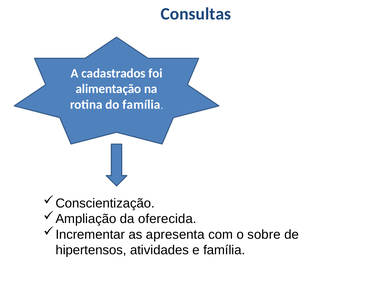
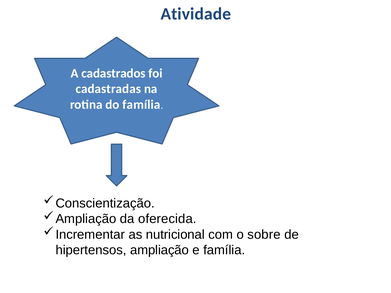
Consultas: Consultas -> Atividade
alimentação: alimentação -> cadastradas
apresenta: apresenta -> nutricional
atividades: atividades -> ampliação
